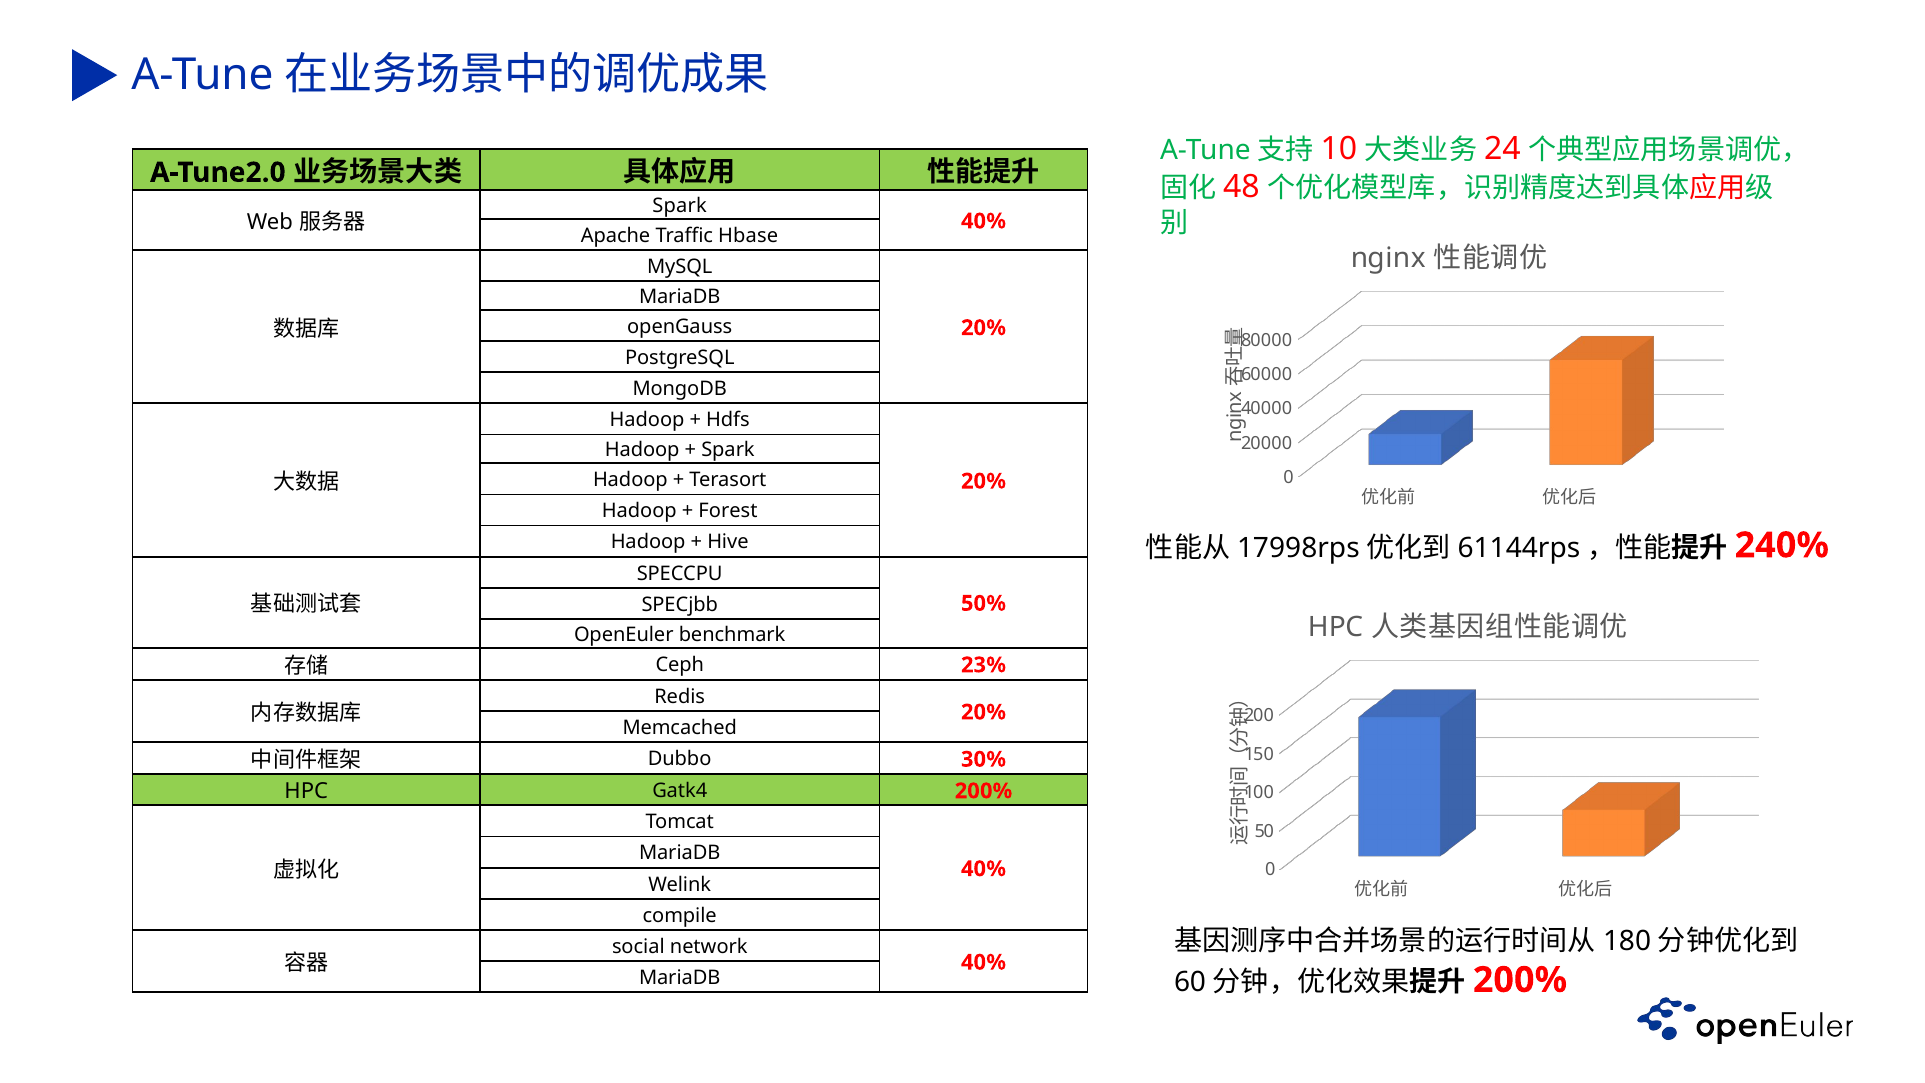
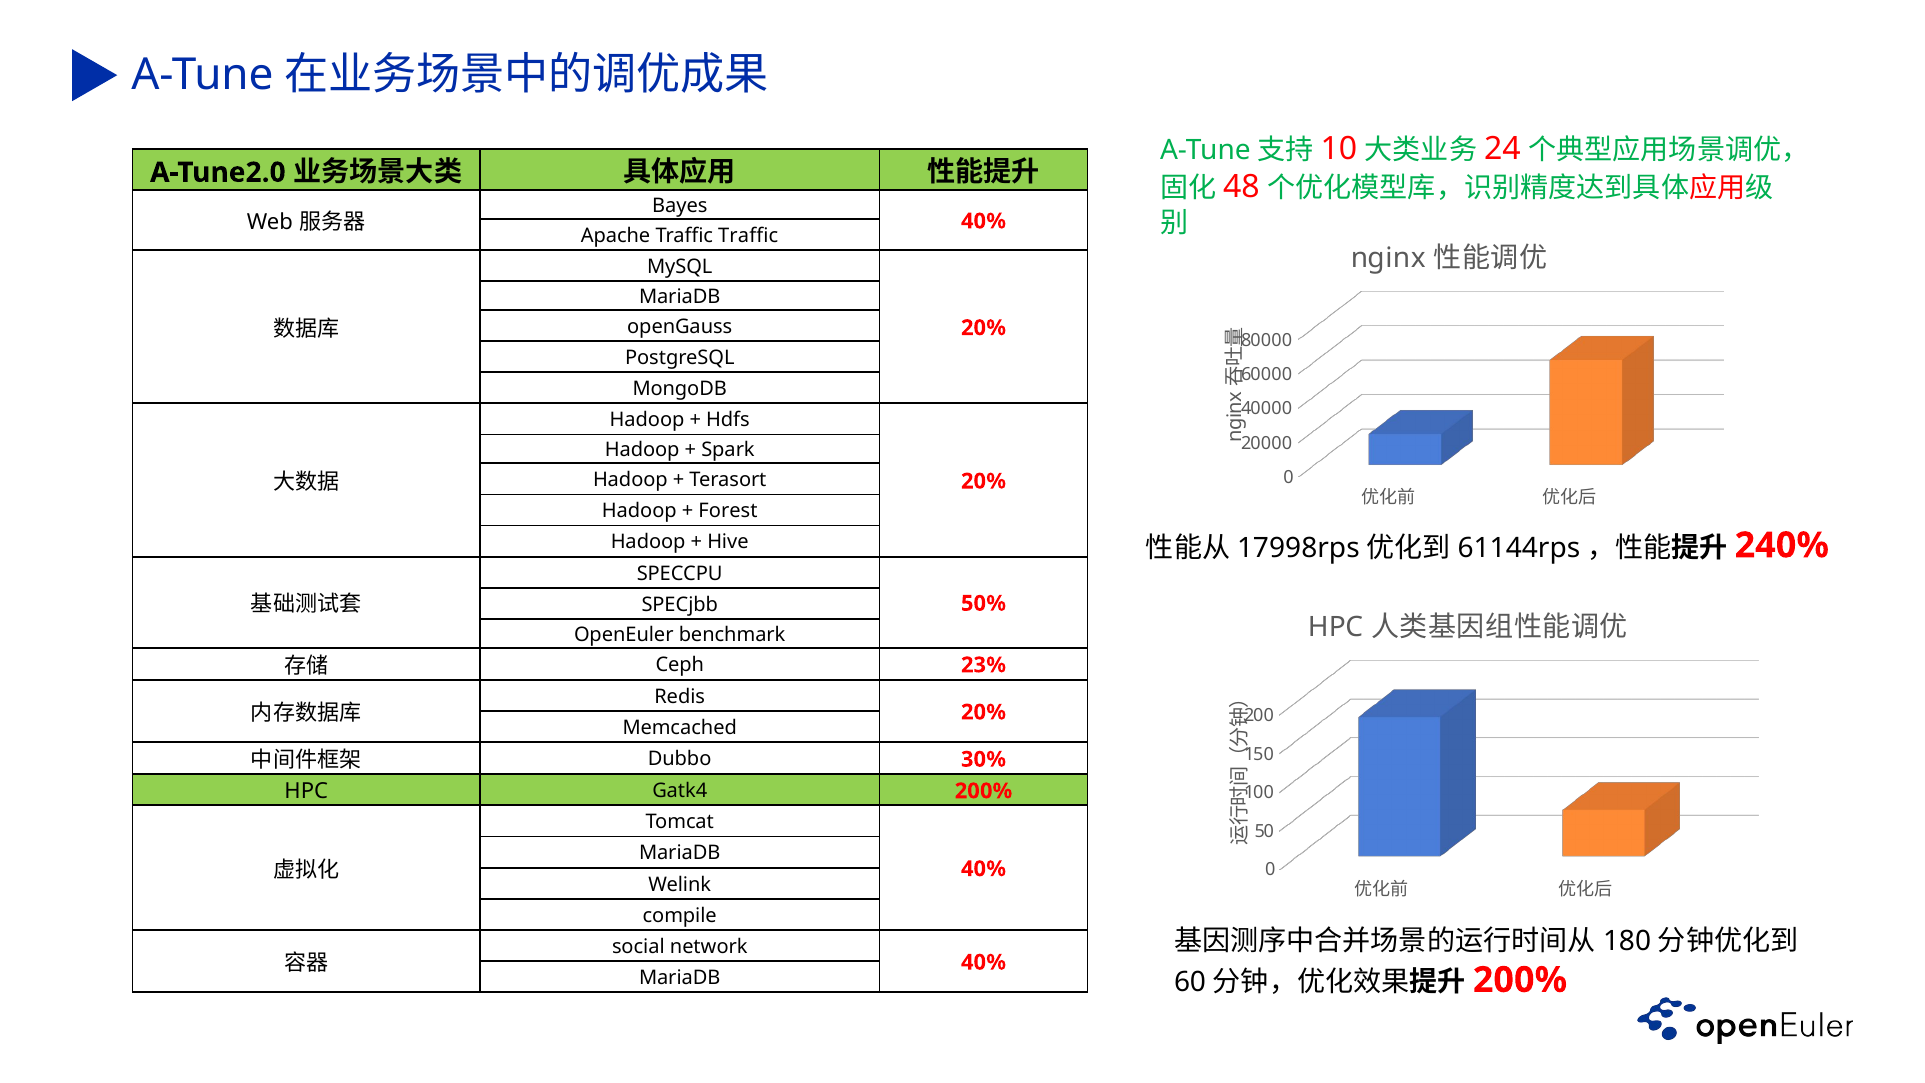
Spark at (680, 206): Spark -> Bayes
Traffic Hbase: Hbase -> Traffic
